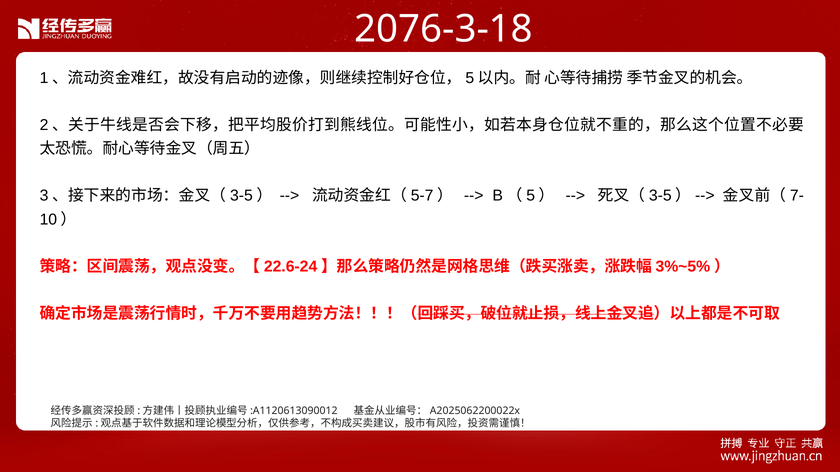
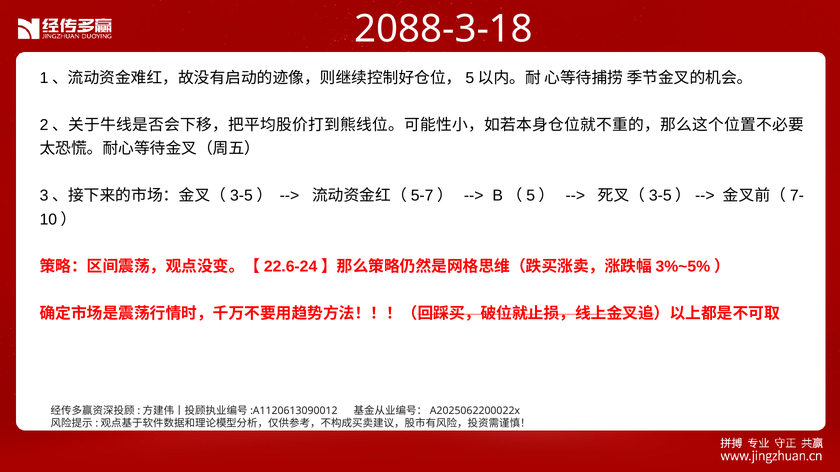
2076-3-18: 2076-3-18 -> 2088-3-18
